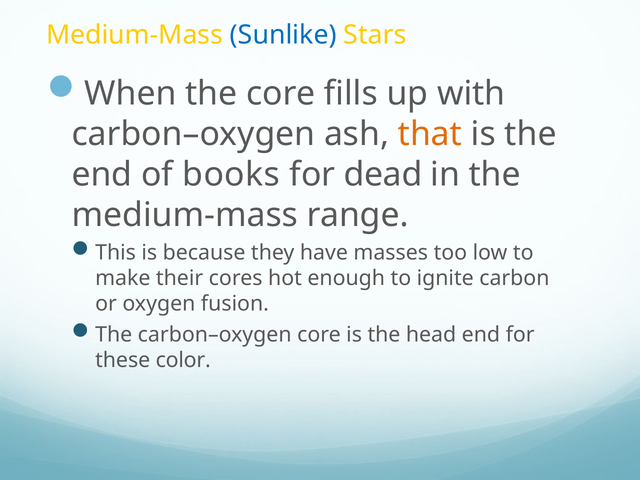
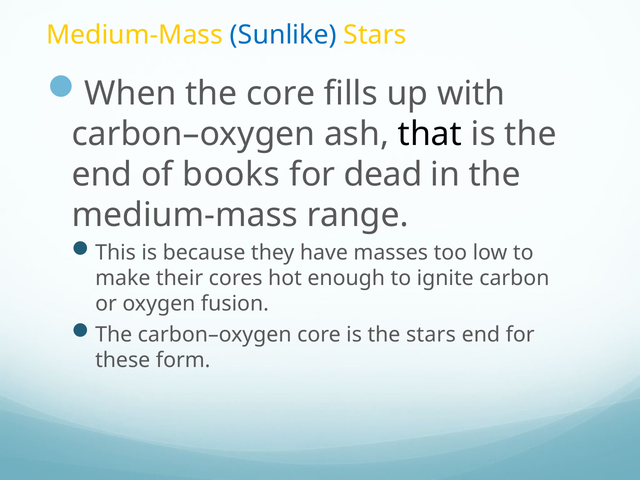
that colour: orange -> black
the head: head -> stars
color: color -> form
